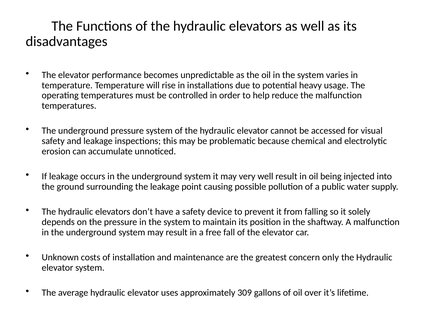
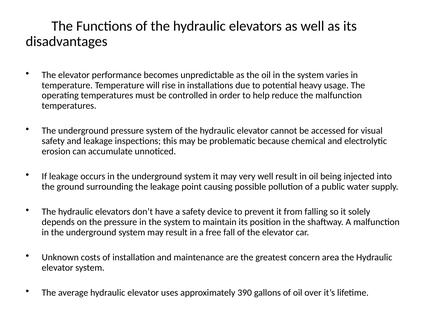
only: only -> area
309: 309 -> 390
